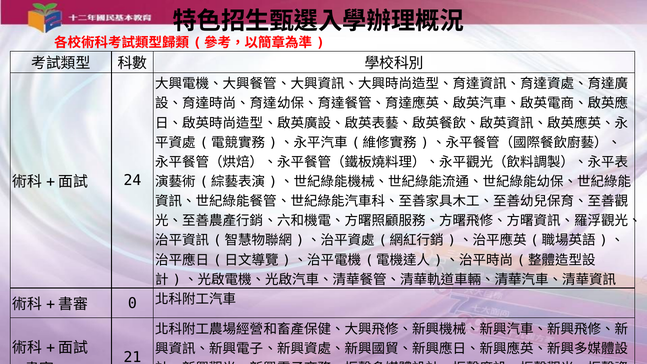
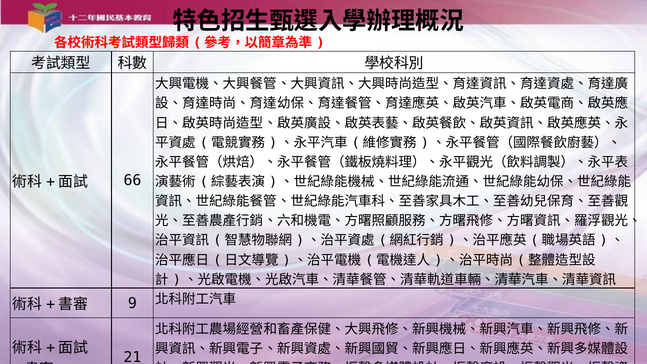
24: 24 -> 66
0: 0 -> 9
